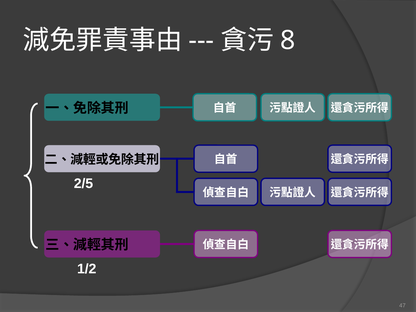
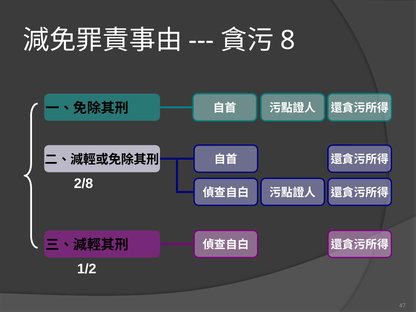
2/5: 2/5 -> 2/8
